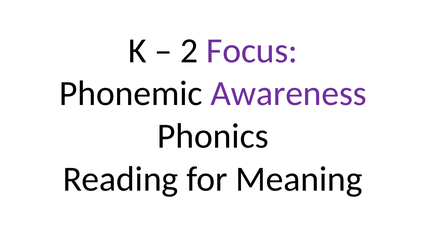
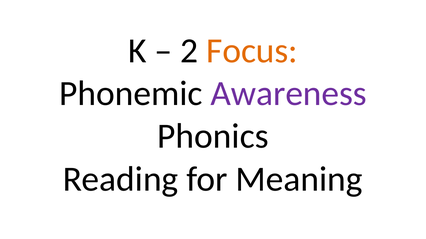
Focus colour: purple -> orange
